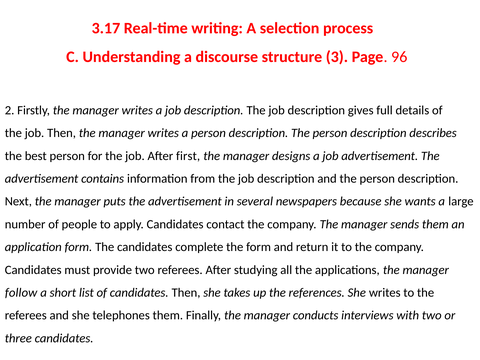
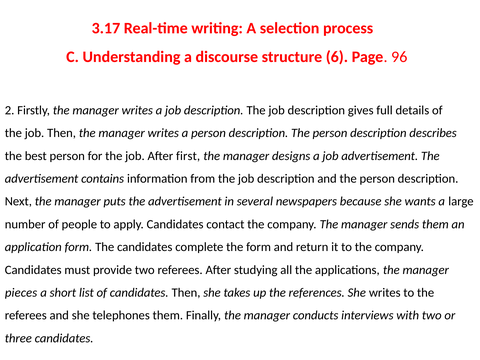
3: 3 -> 6
follow: follow -> pieces
